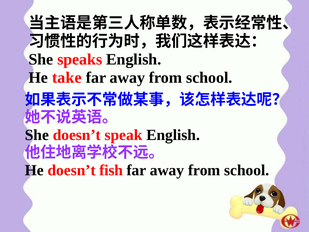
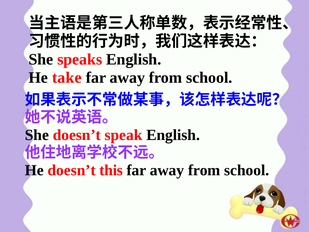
fish: fish -> this
